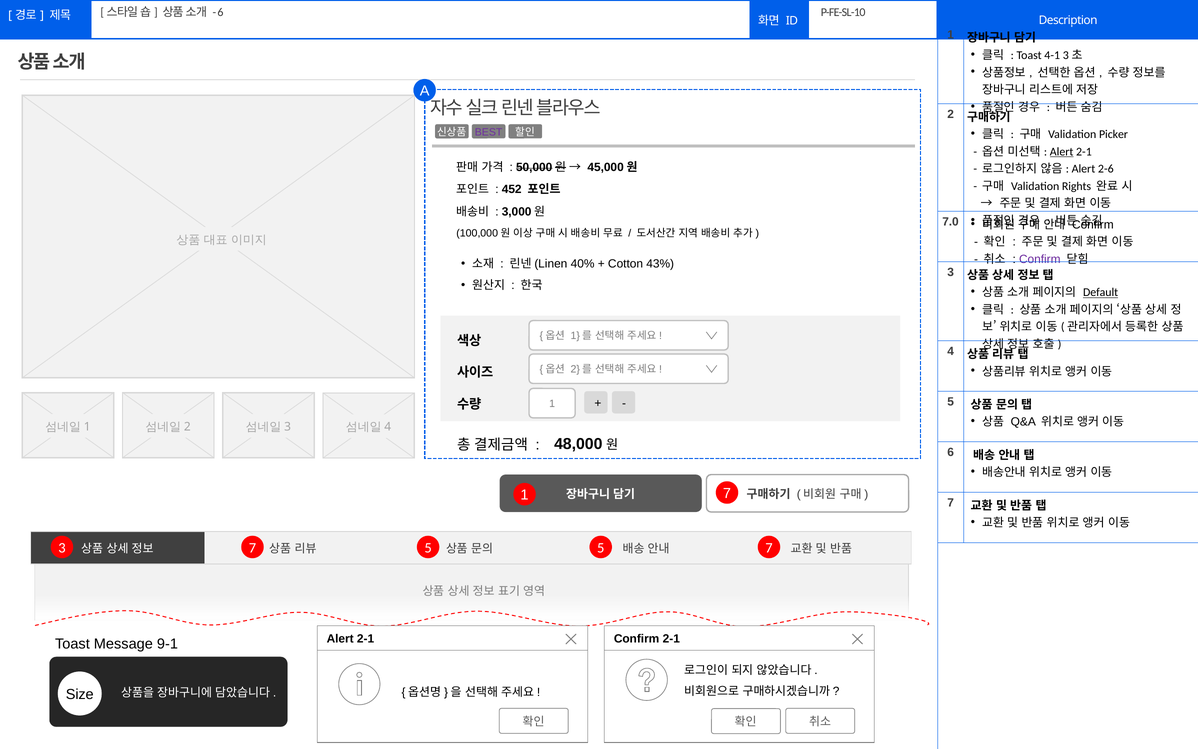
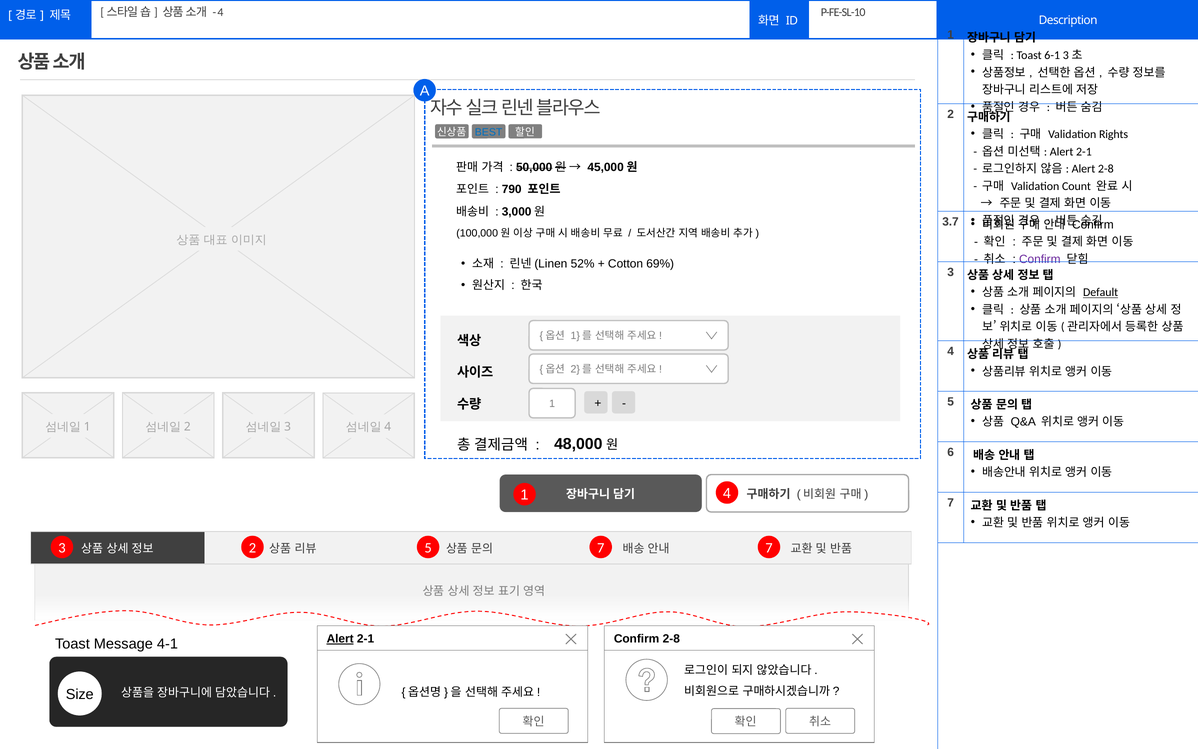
6 at (220, 12): 6 -> 4
4-1: 4-1 -> 6-1
Picker: Picker -> Rights
BEST colour: purple -> blue
Alert at (1062, 152) underline: present -> none
Alert 2-6: 2-6 -> 2-8
Rights: Rights -> Count
452: 452 -> 790
7.0: 7.0 -> 3.7
40%: 40% -> 52%
43%: 43% -> 69%
1 7: 7 -> 4
3 7: 7 -> 2
5 5: 5 -> 7
Alert at (340, 639) underline: none -> present
Confirm 2-1: 2-1 -> 2-8
9-1: 9-1 -> 4-1
